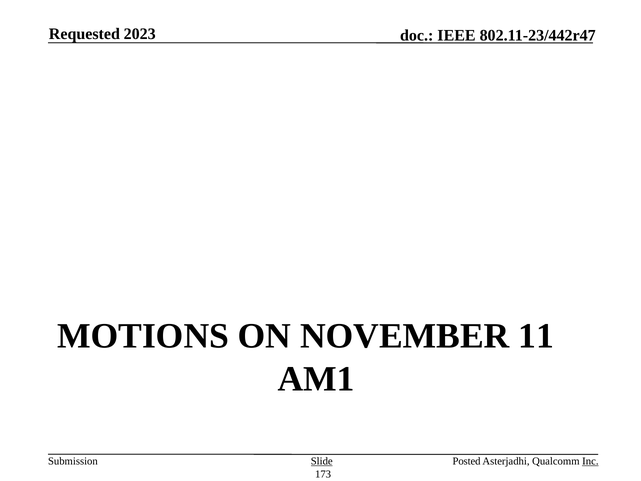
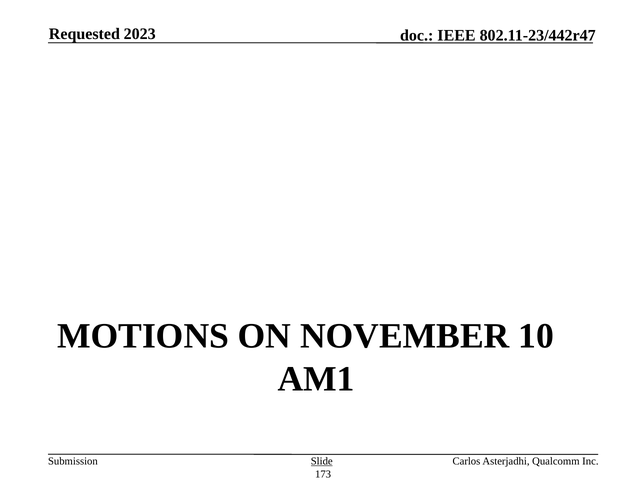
11: 11 -> 10
Posted: Posted -> Carlos
Inc underline: present -> none
